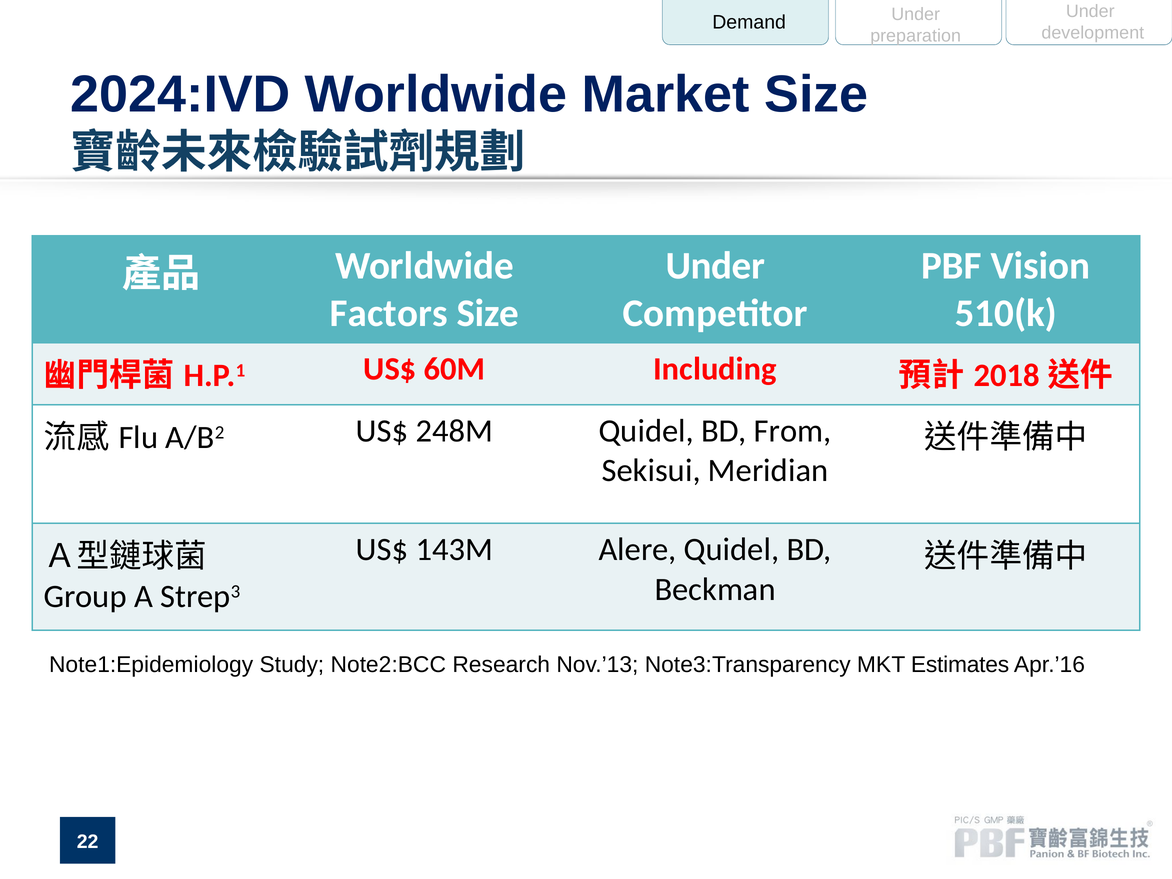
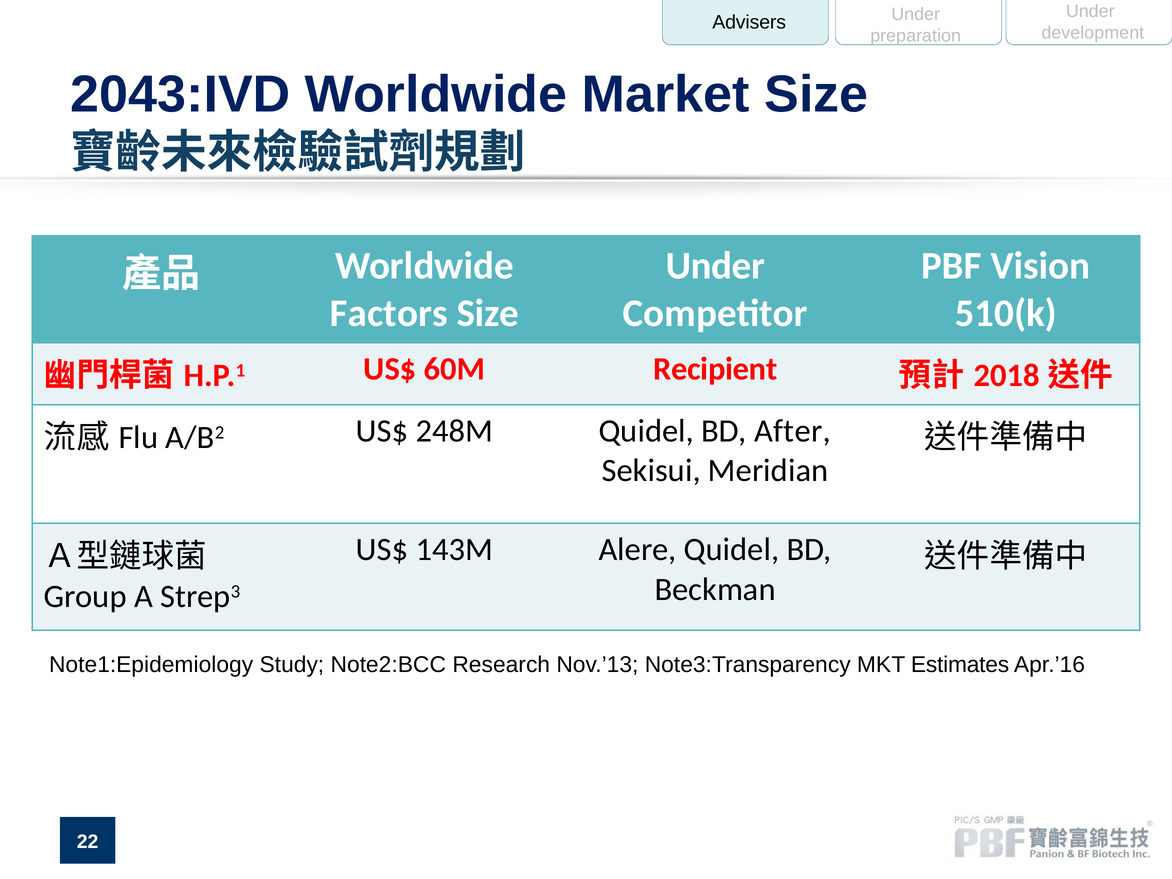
Demand: Demand -> Advisers
2024:IVD: 2024:IVD -> 2043:IVD
Including: Including -> Recipient
From: From -> After
